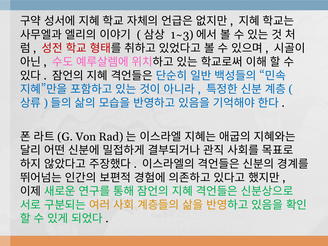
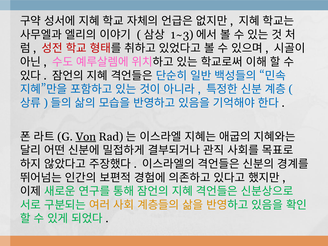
Von underline: none -> present
